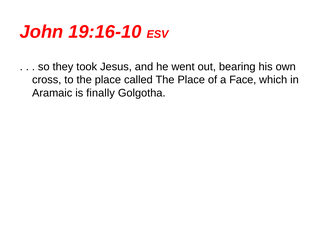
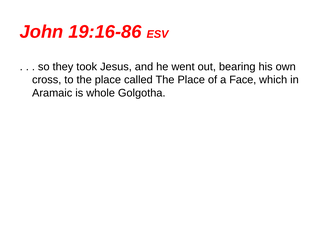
19:16-10: 19:16-10 -> 19:16-86
finally: finally -> whole
